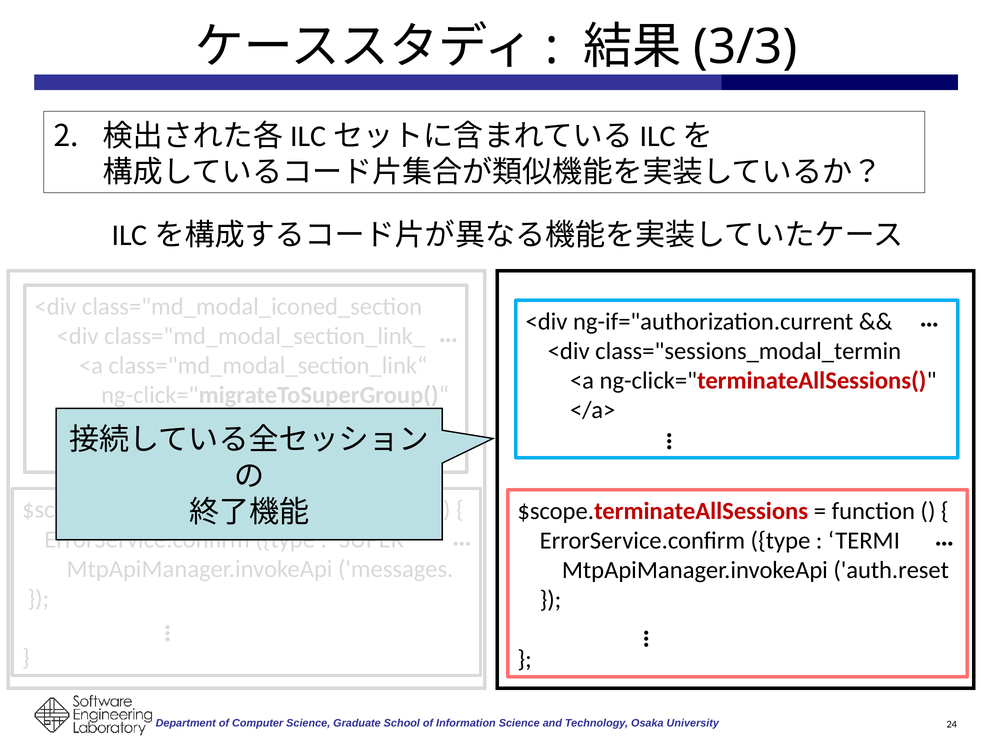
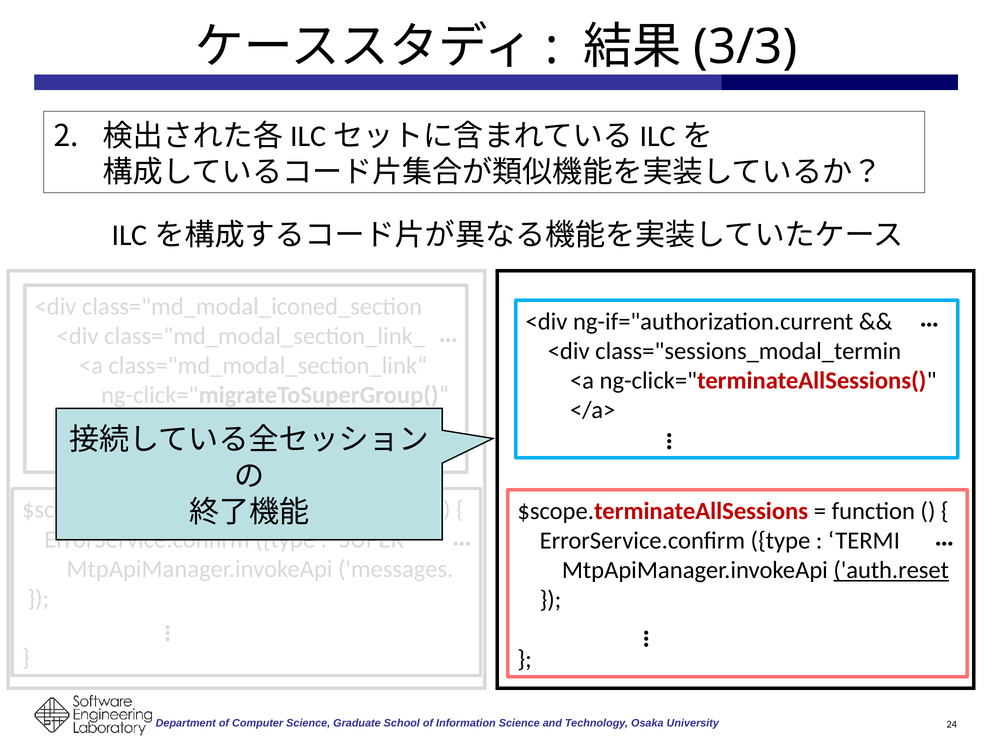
auth.reset underline: none -> present
